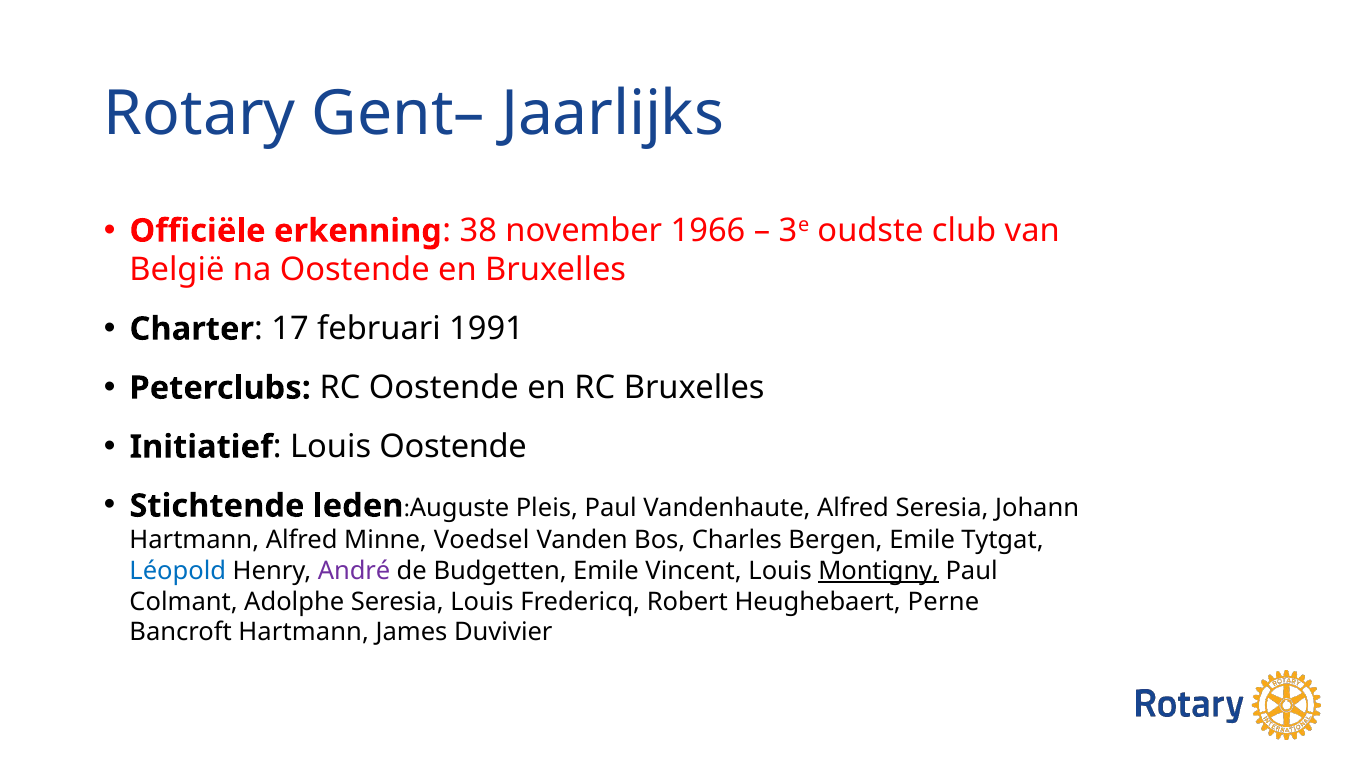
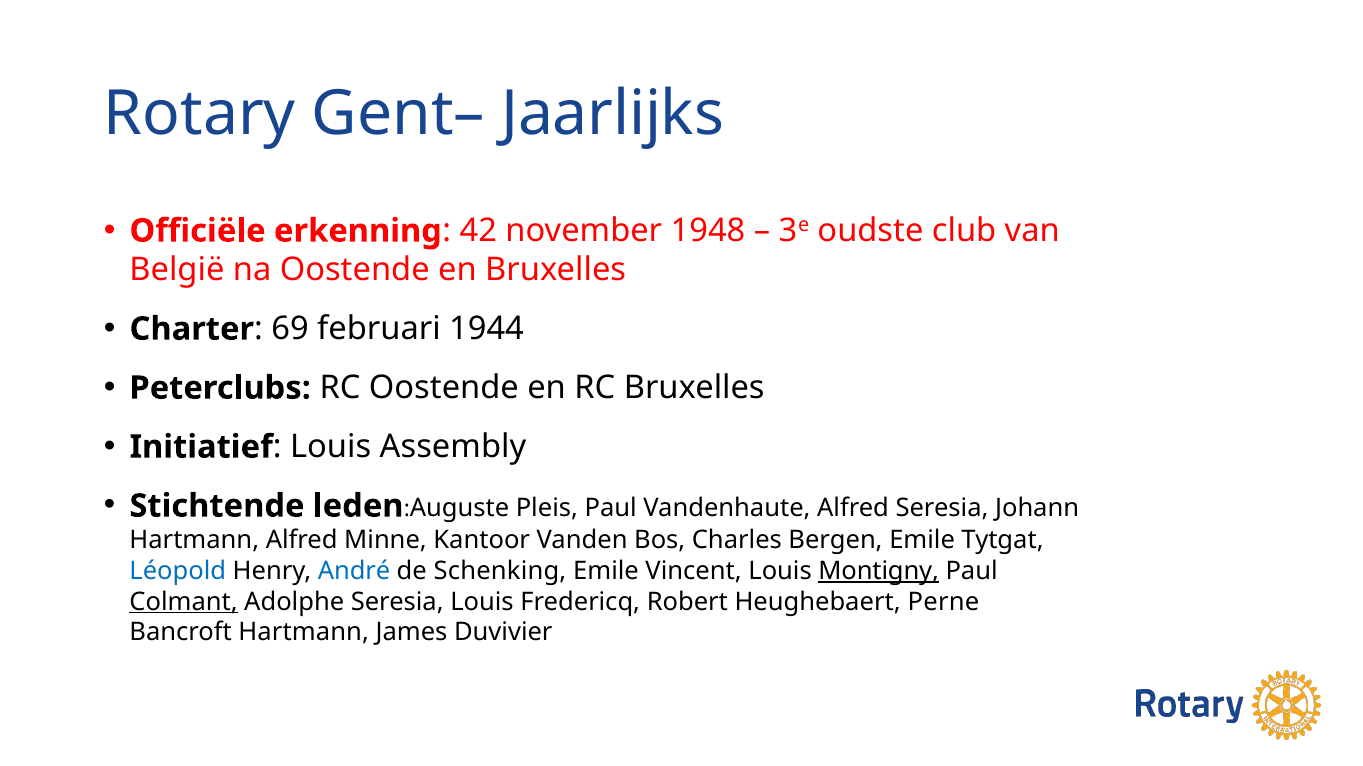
38: 38 -> 42
1966: 1966 -> 1948
17: 17 -> 69
1991: 1991 -> 1944
Louis Oostende: Oostende -> Assembly
Voedsel: Voedsel -> Kantoor
André colour: purple -> blue
Budgetten: Budgetten -> Schenking
Colmant underline: none -> present
